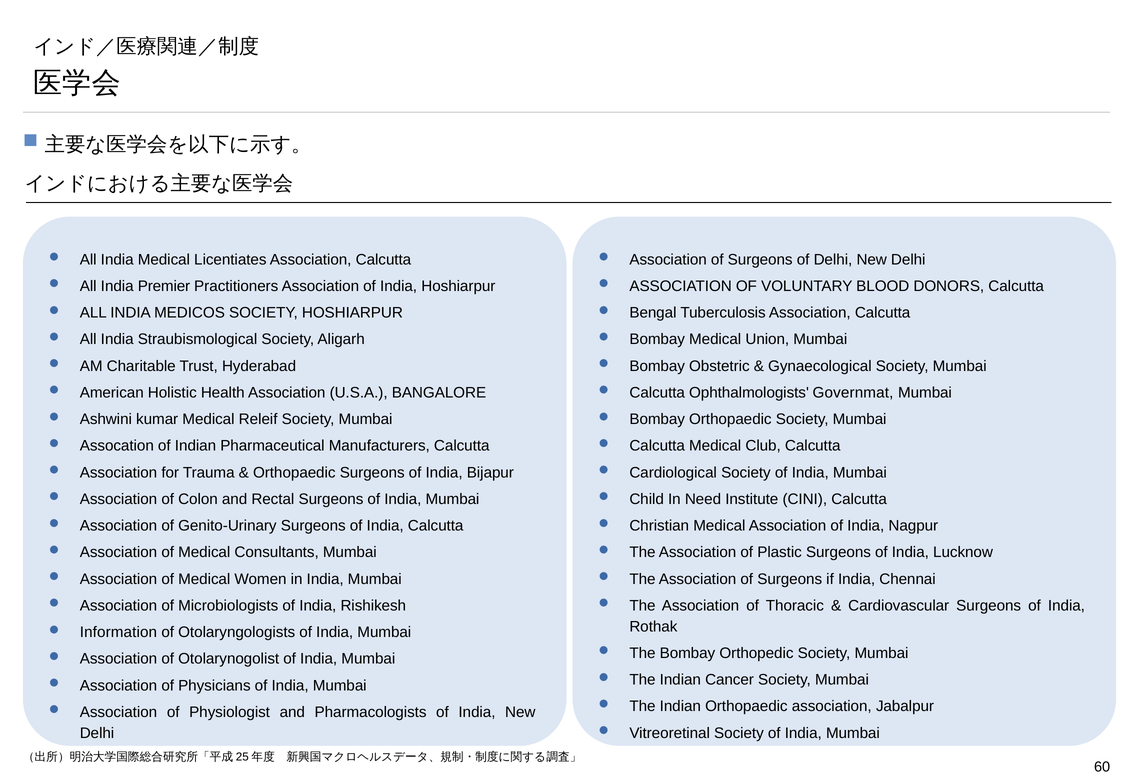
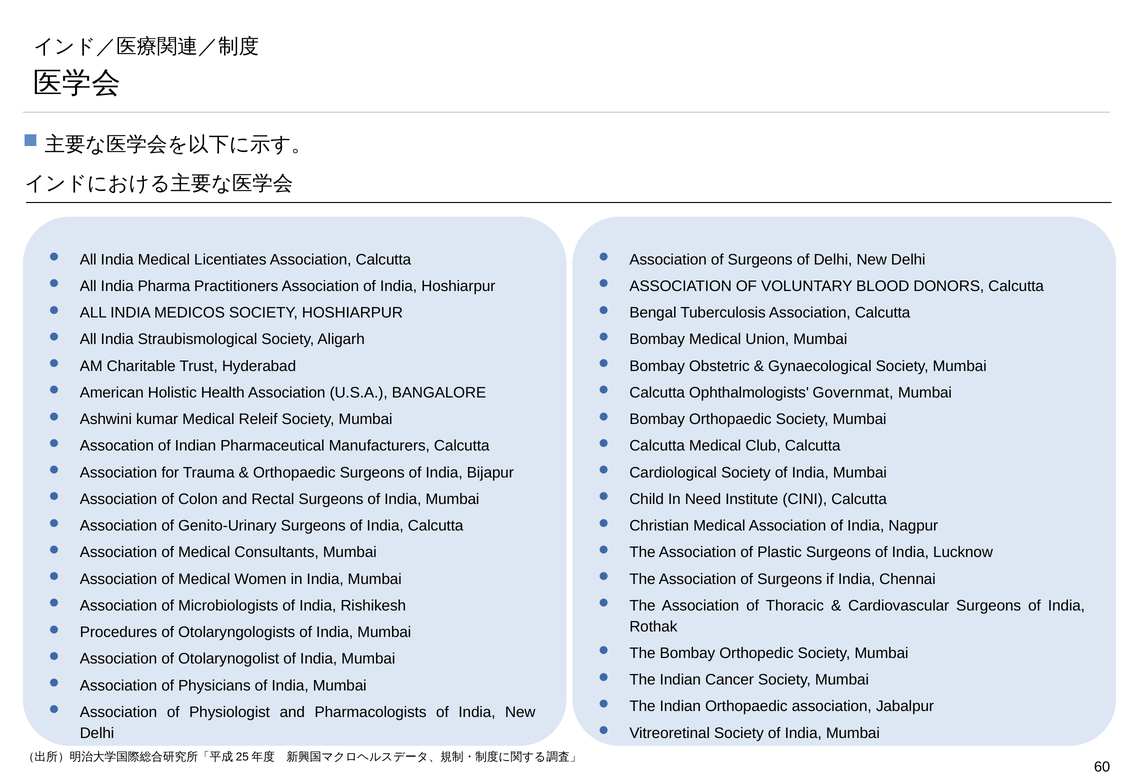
Premier: Premier -> Pharma
Information: Information -> Procedures
